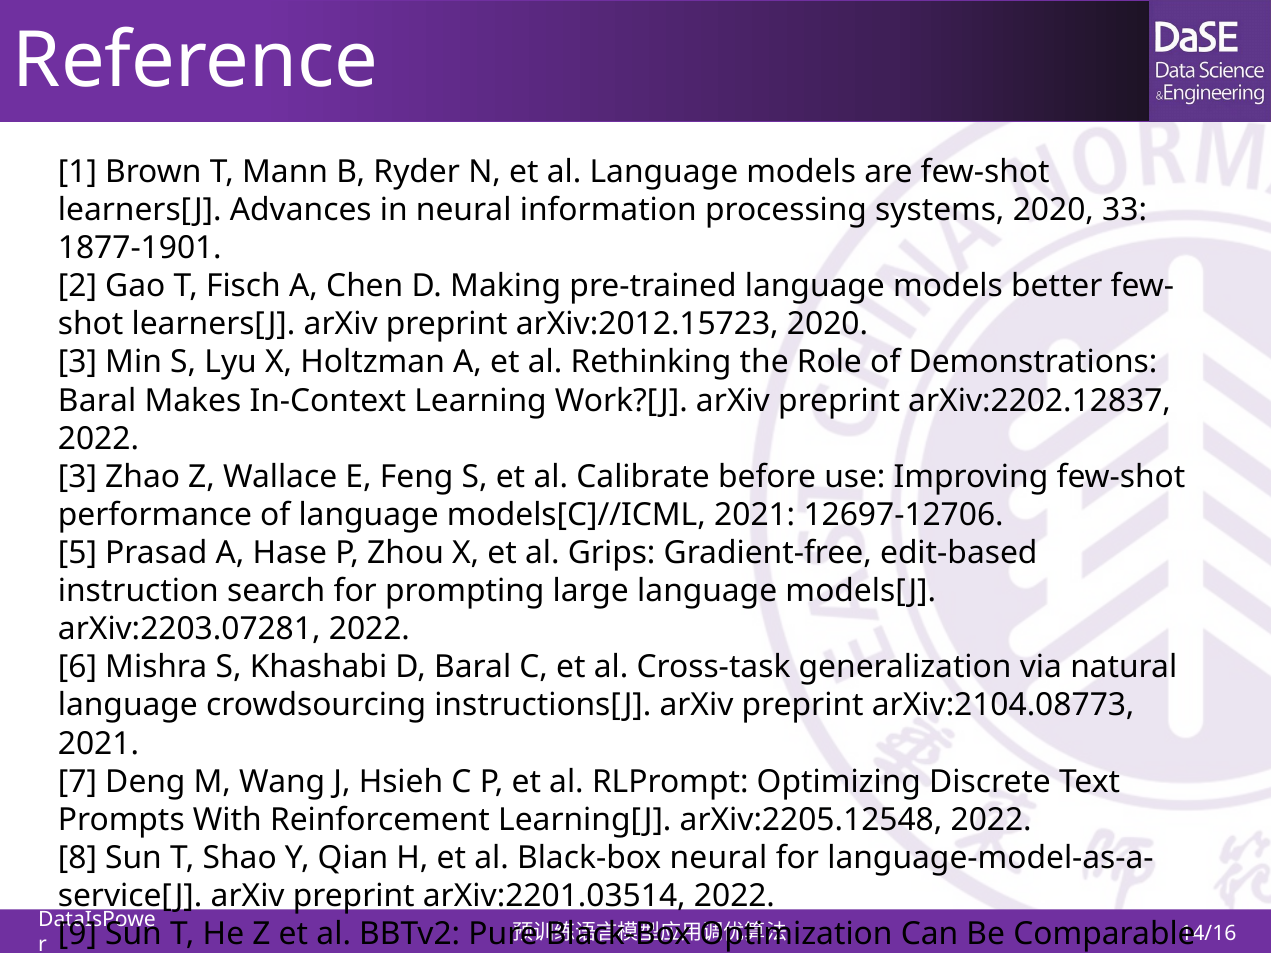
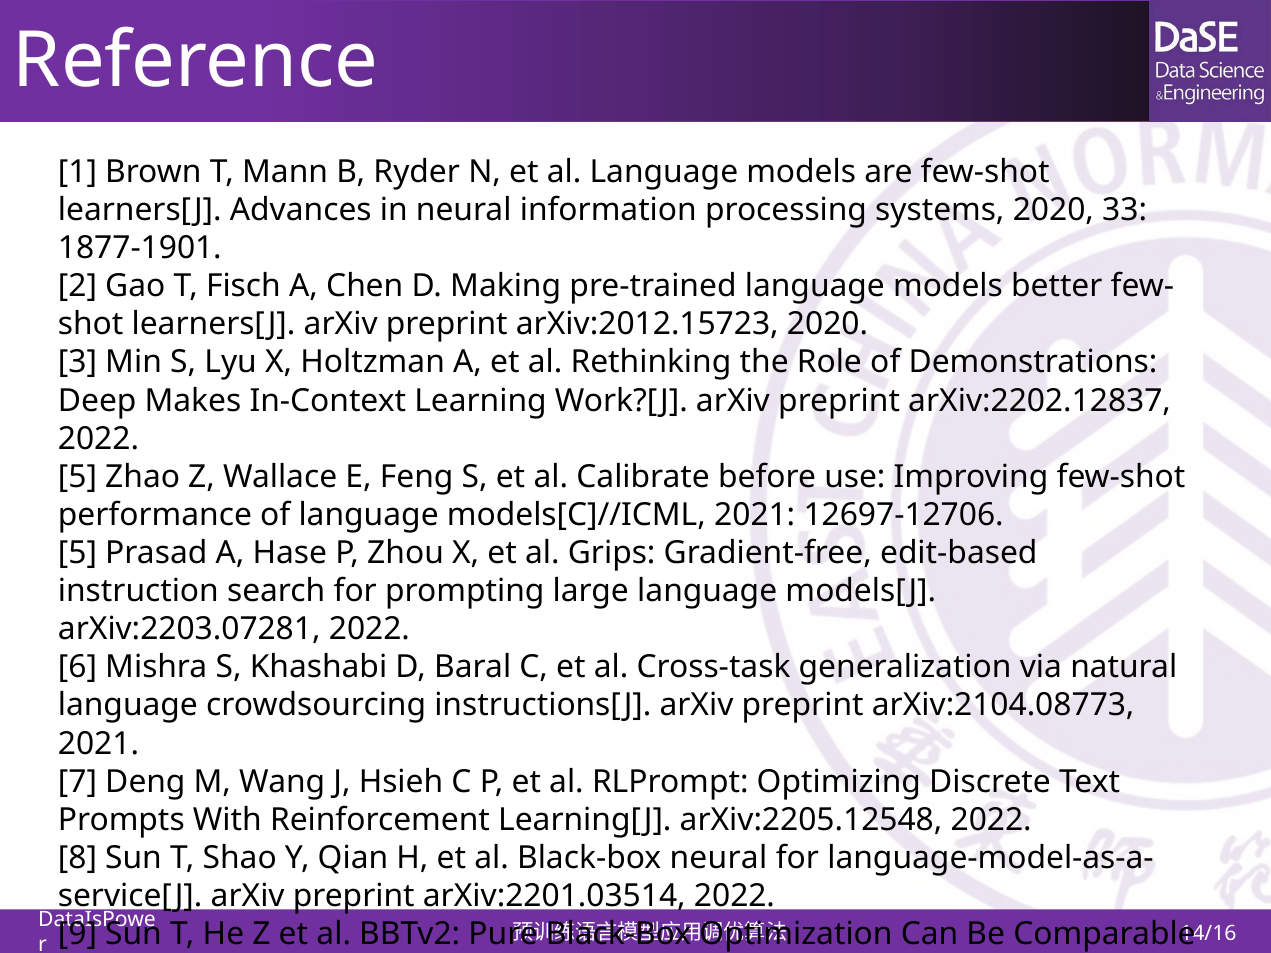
Baral at (97, 401): Baral -> Deep
3 at (78, 477): 3 -> 5
